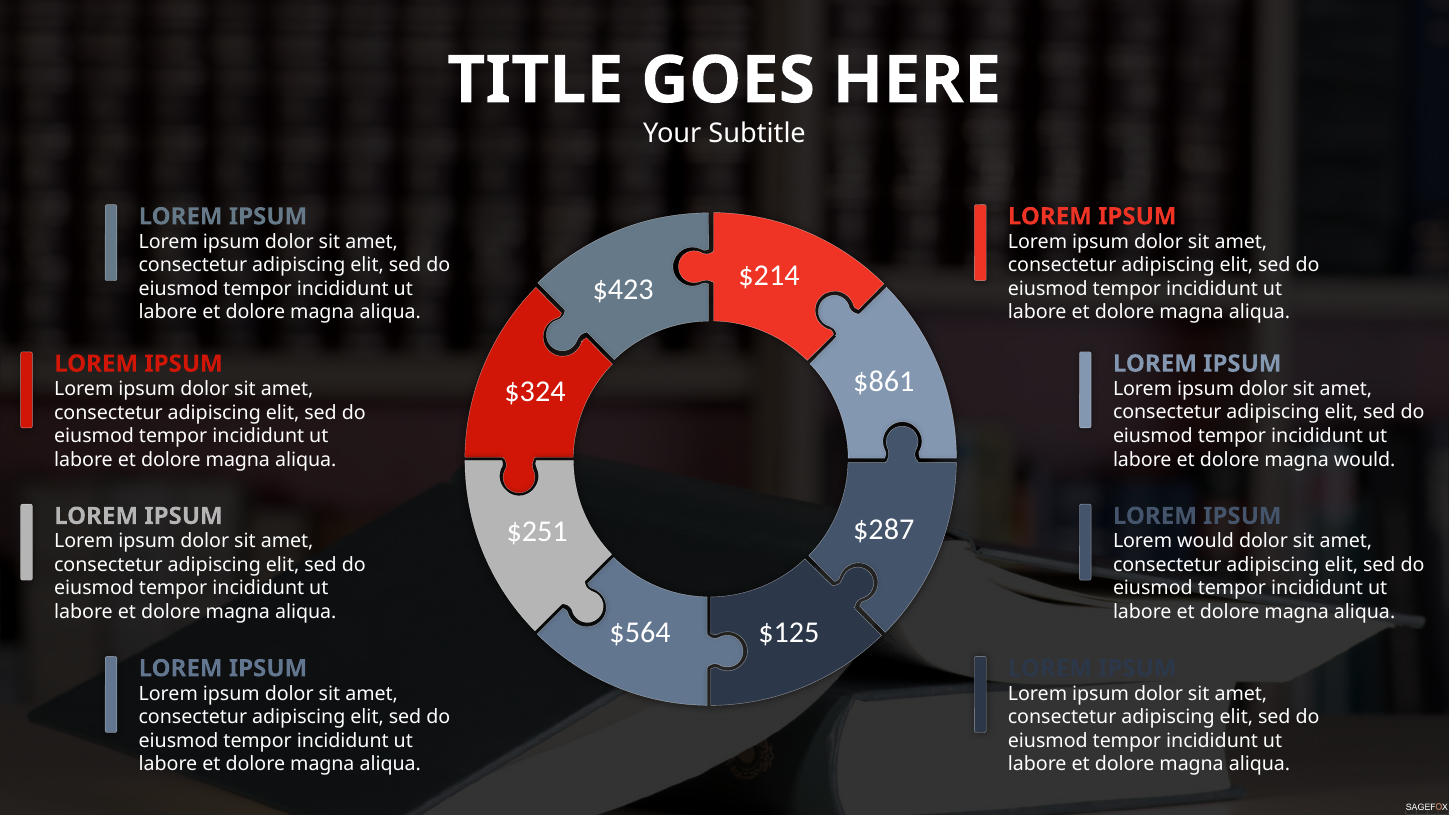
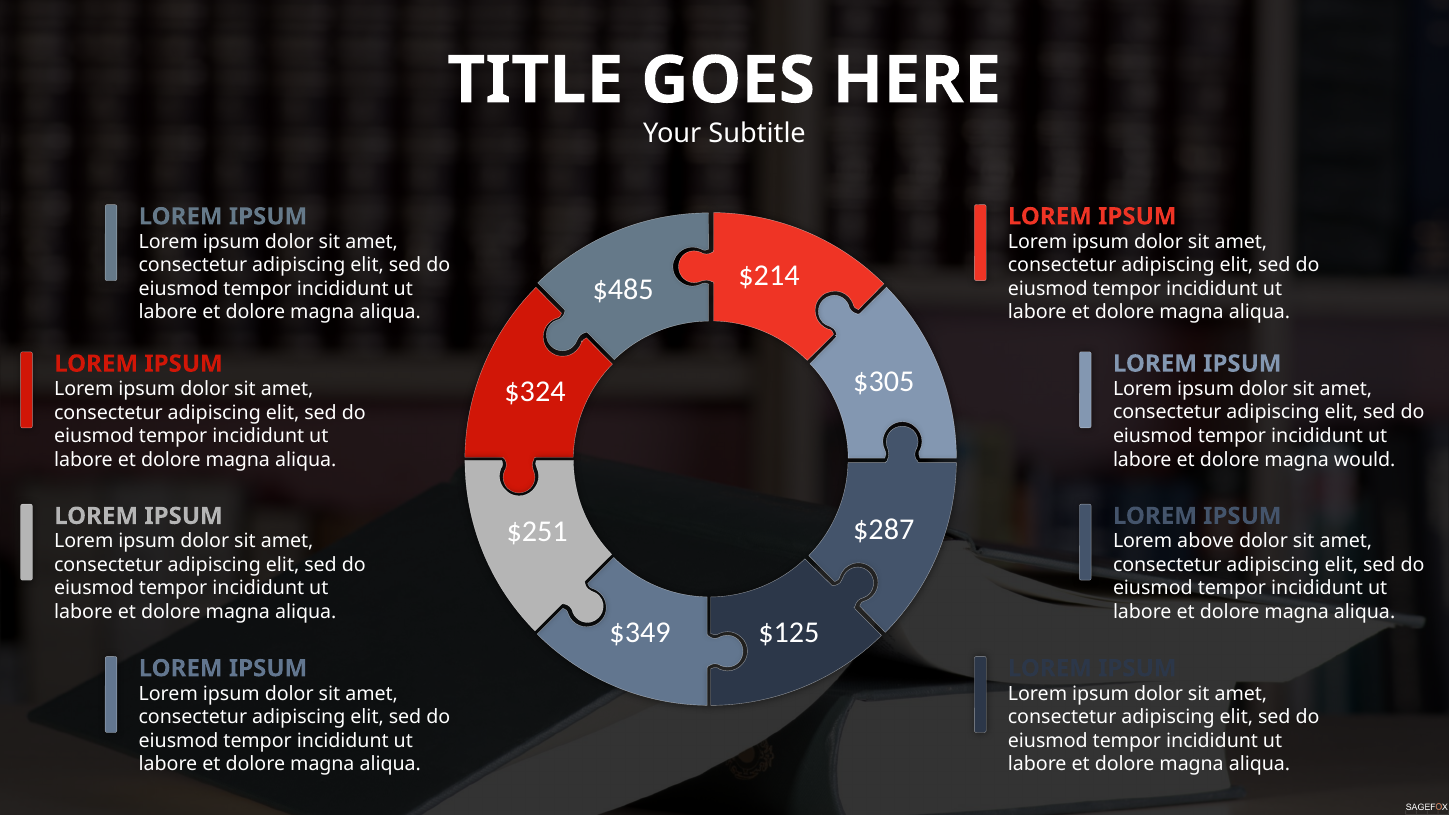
$423: $423 -> $485
$861: $861 -> $305
Lorem would: would -> above
$564: $564 -> $349
